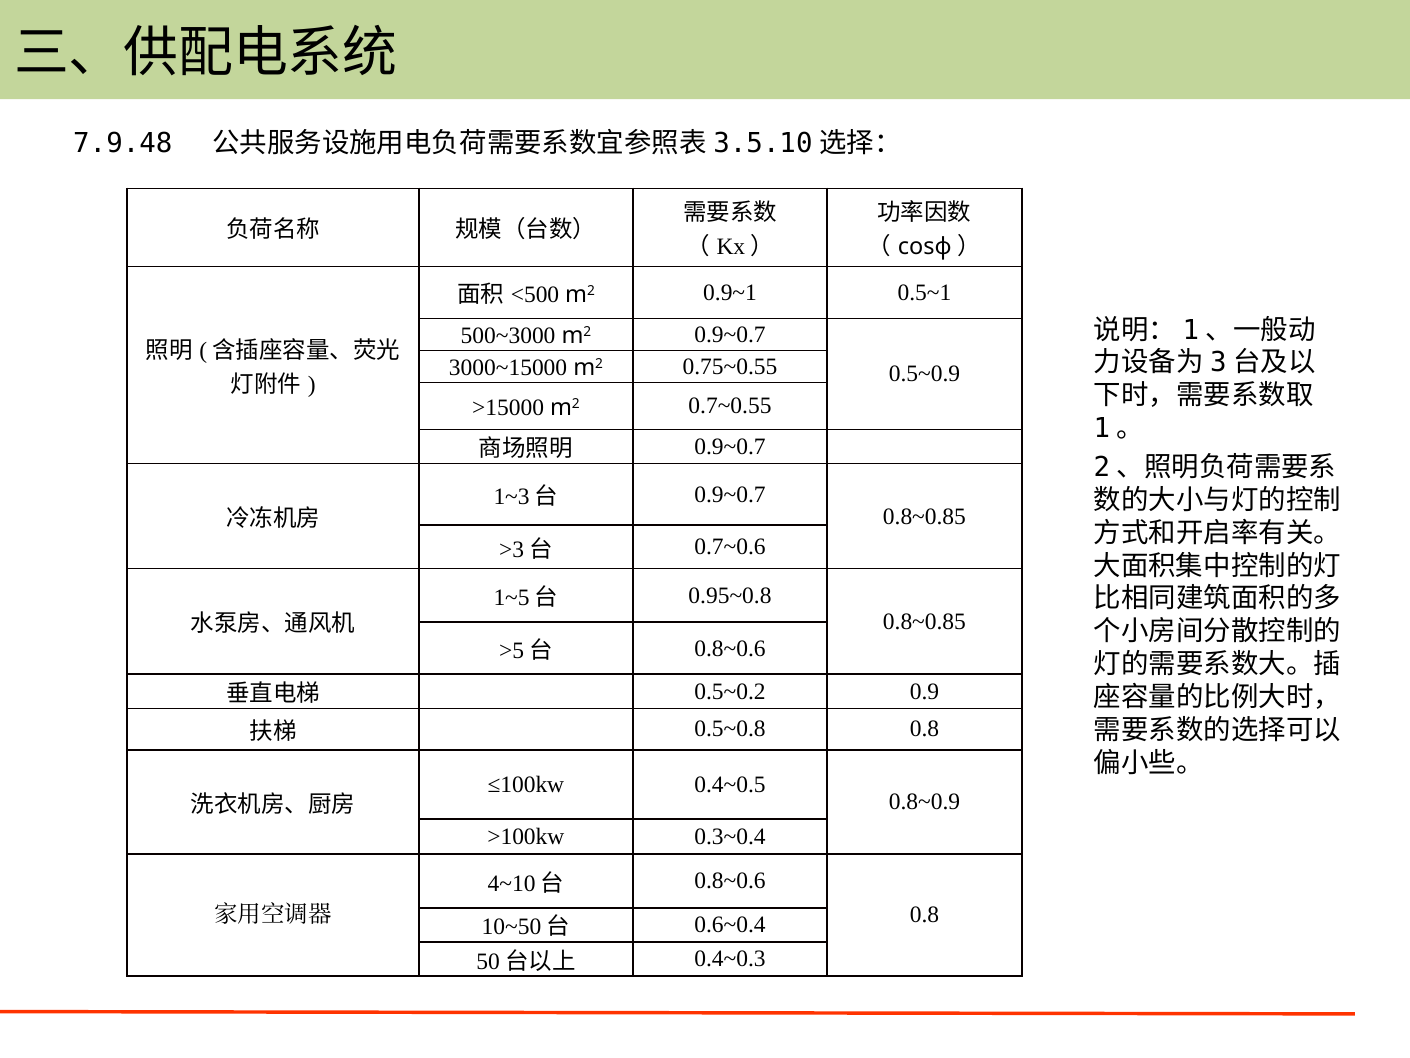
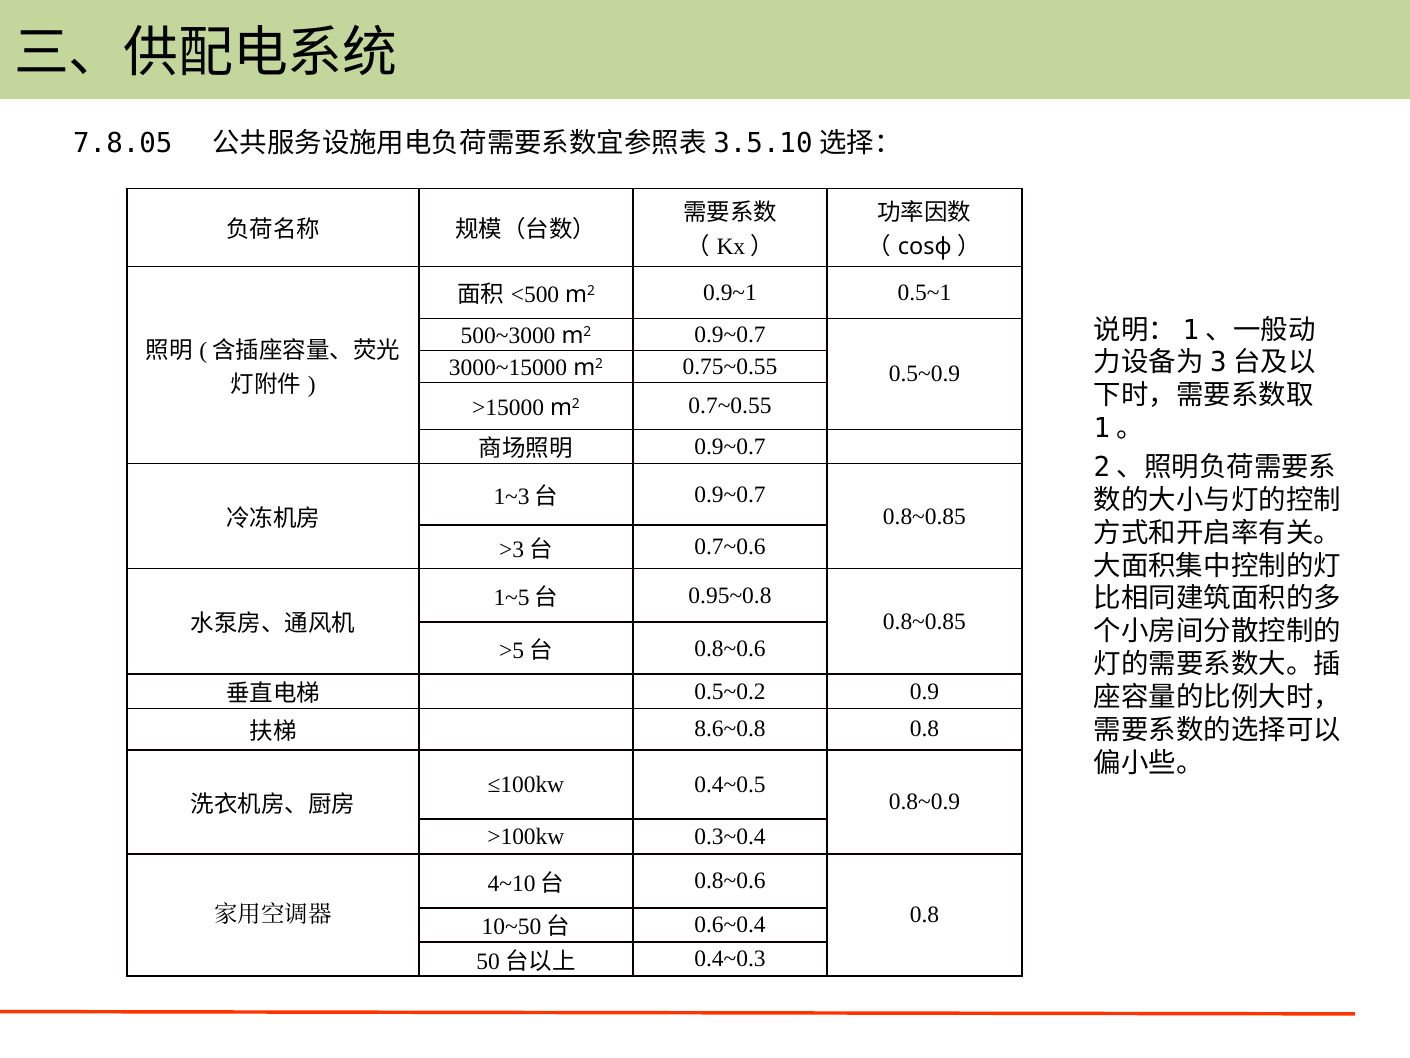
7.9.48: 7.9.48 -> 7.8.05
0.5~0.8: 0.5~0.8 -> 8.6~0.8
